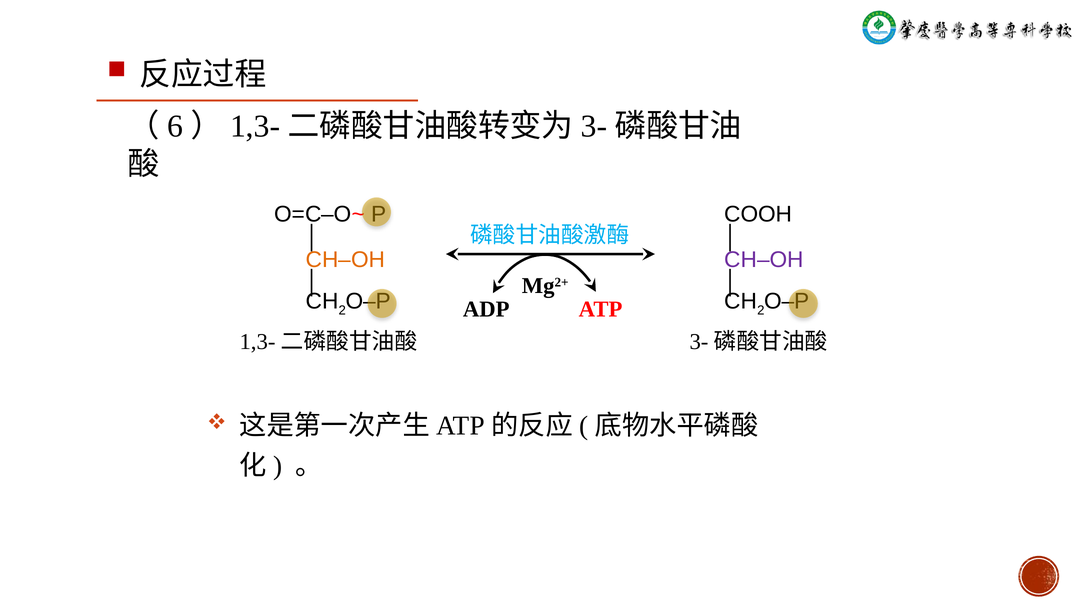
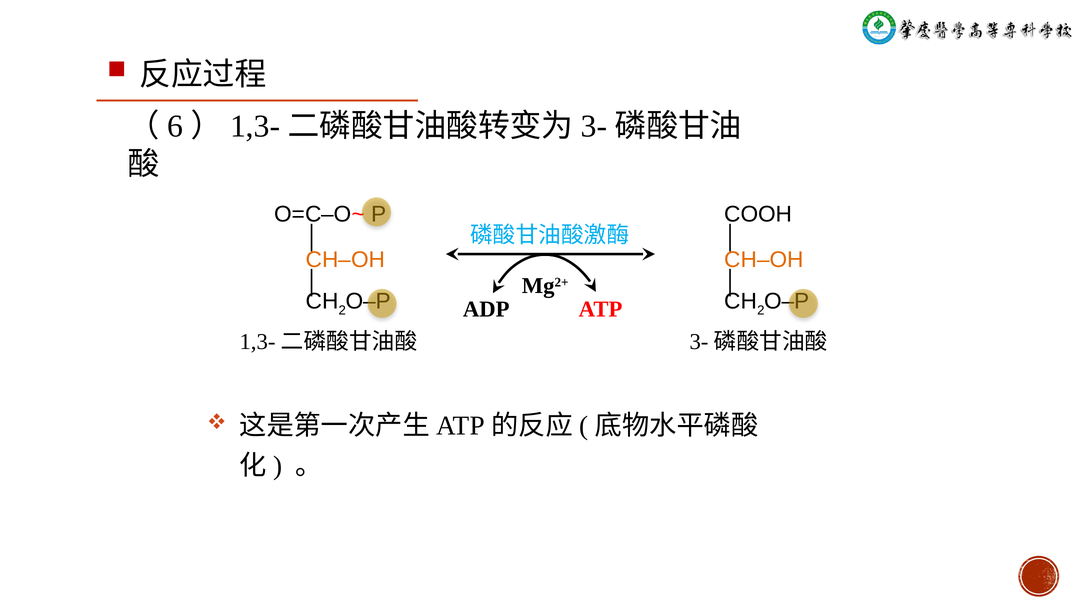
CH‒OH at (764, 260) colour: purple -> orange
